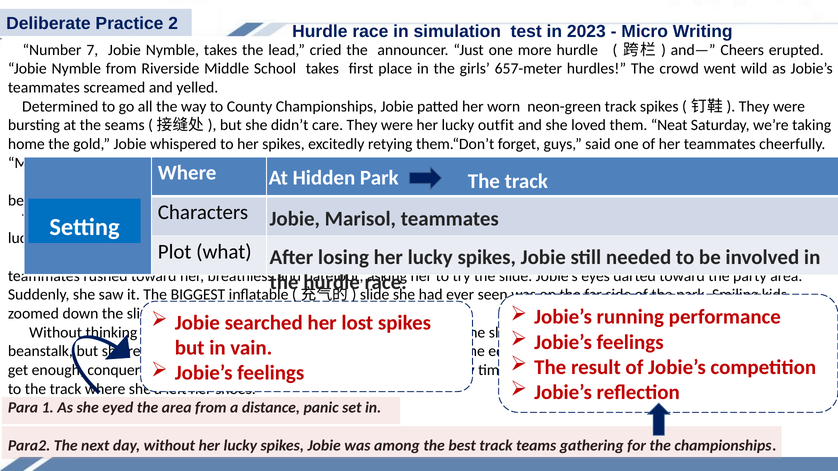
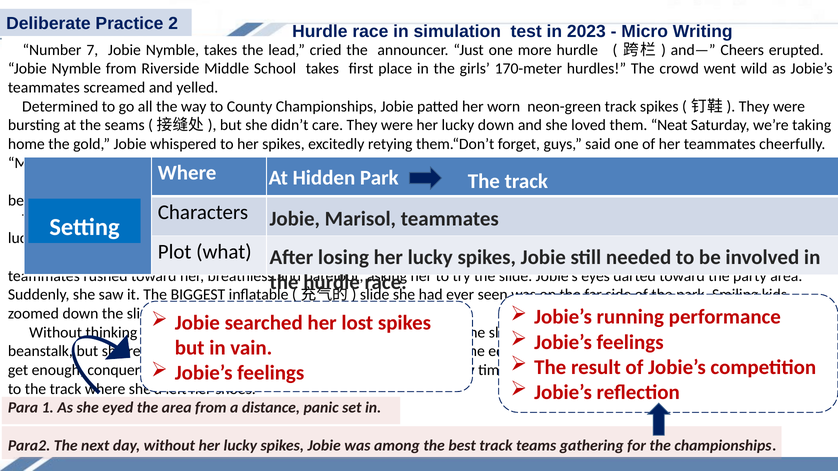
657-meter: 657-meter -> 170-meter
lucky outfit: outfit -> down
